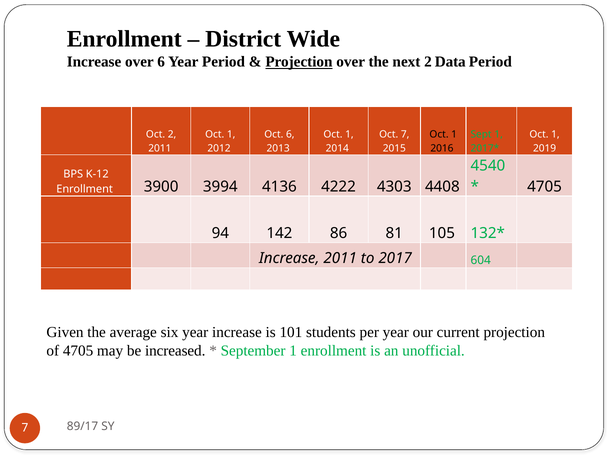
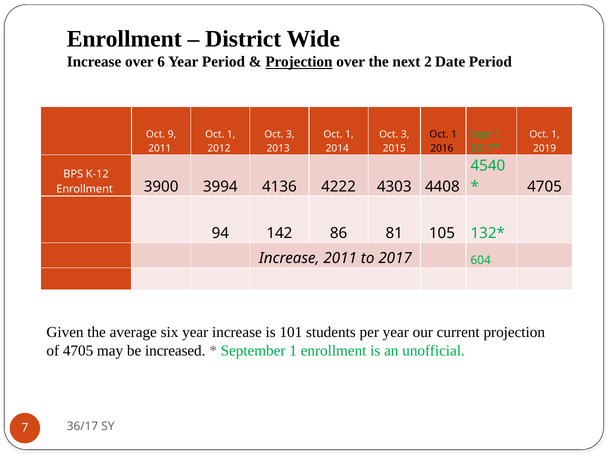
Data: Data -> Date
Oct 2: 2 -> 9
6 at (290, 135): 6 -> 3
7 at (405, 135): 7 -> 3
89/17: 89/17 -> 36/17
